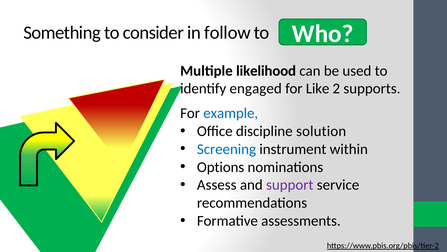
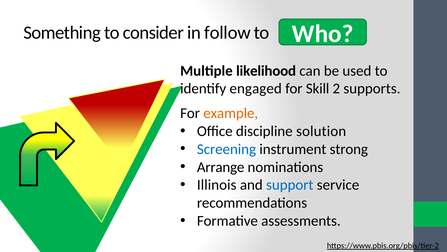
Like: Like -> Skill
example colour: blue -> orange
within: within -> strong
Options: Options -> Arrange
Assess: Assess -> Illinois
support colour: purple -> blue
